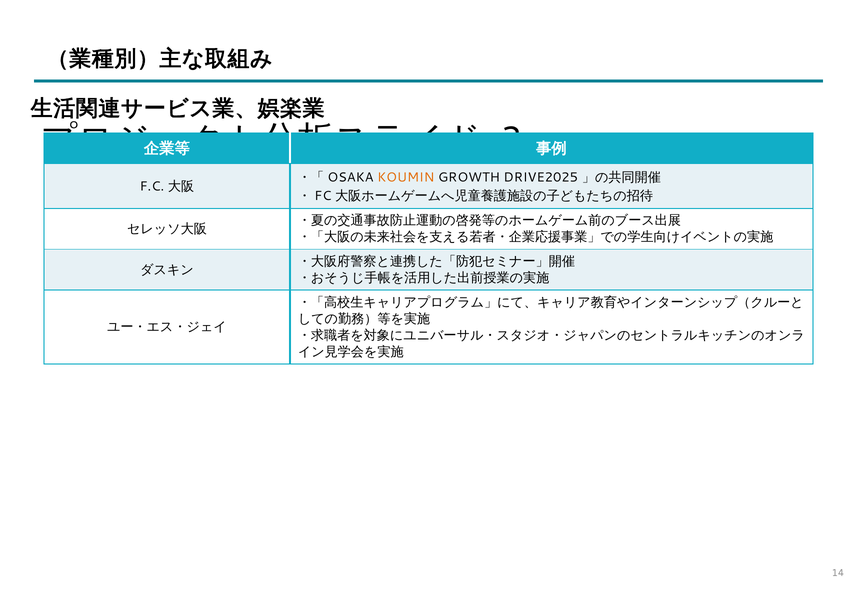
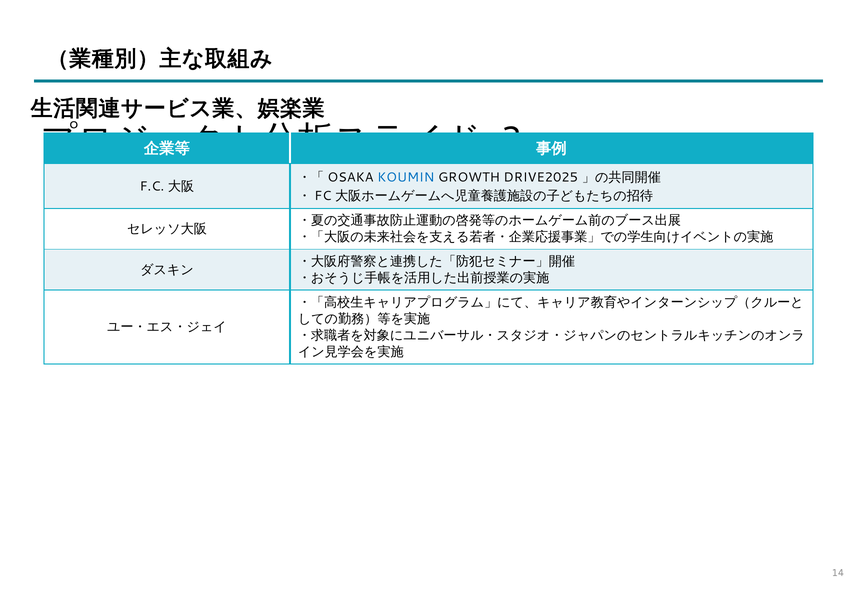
KOUMIN colour: orange -> blue
